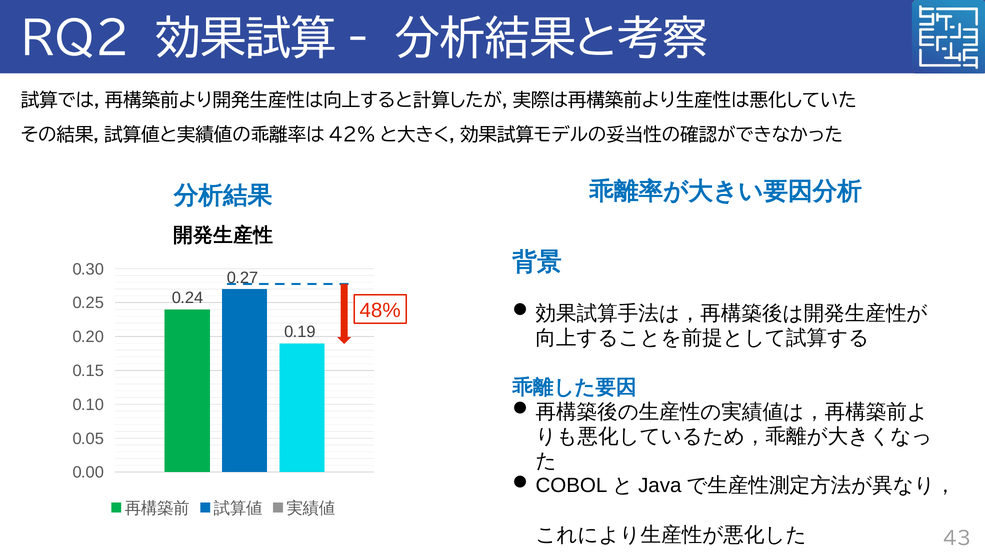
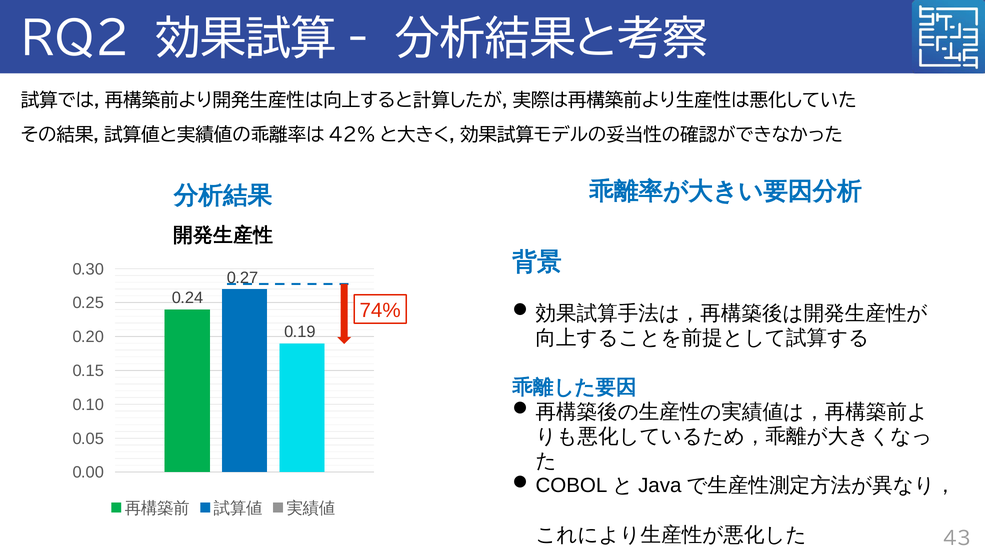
48%: 48% -> 74%
